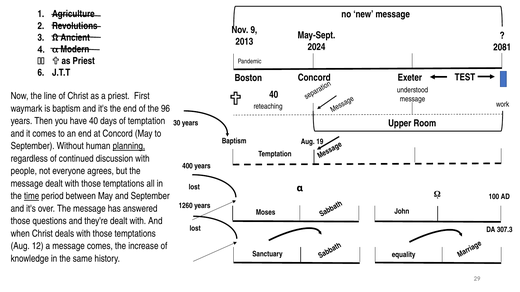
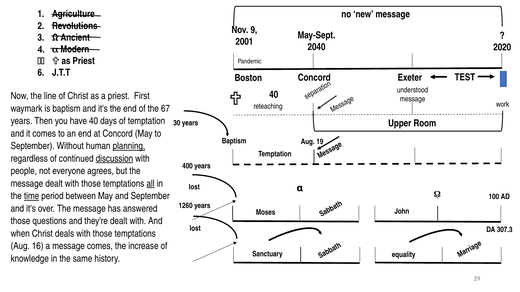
2013: 2013 -> 2001
2024: 2024 -> 2040
2081: 2081 -> 2020
96: 96 -> 67
discussion underline: none -> present
all underline: none -> present
12: 12 -> 16
